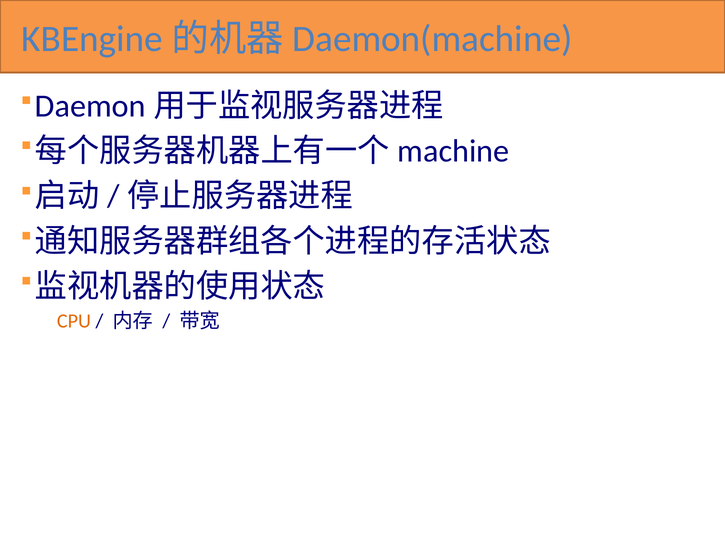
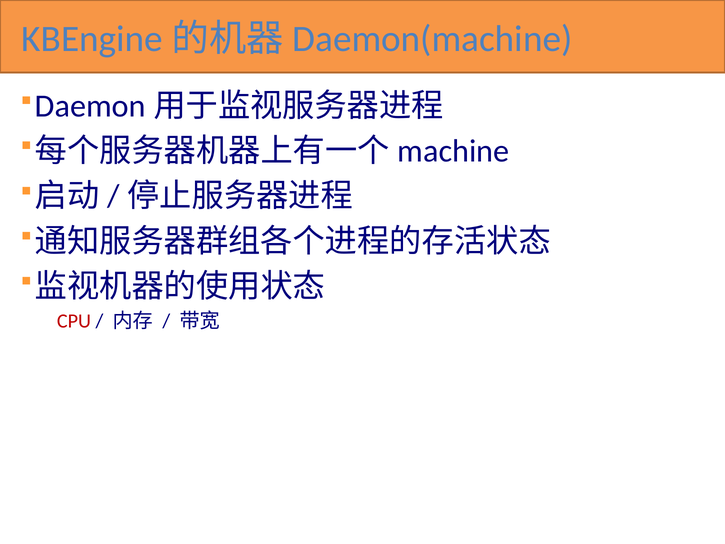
CPU colour: orange -> red
